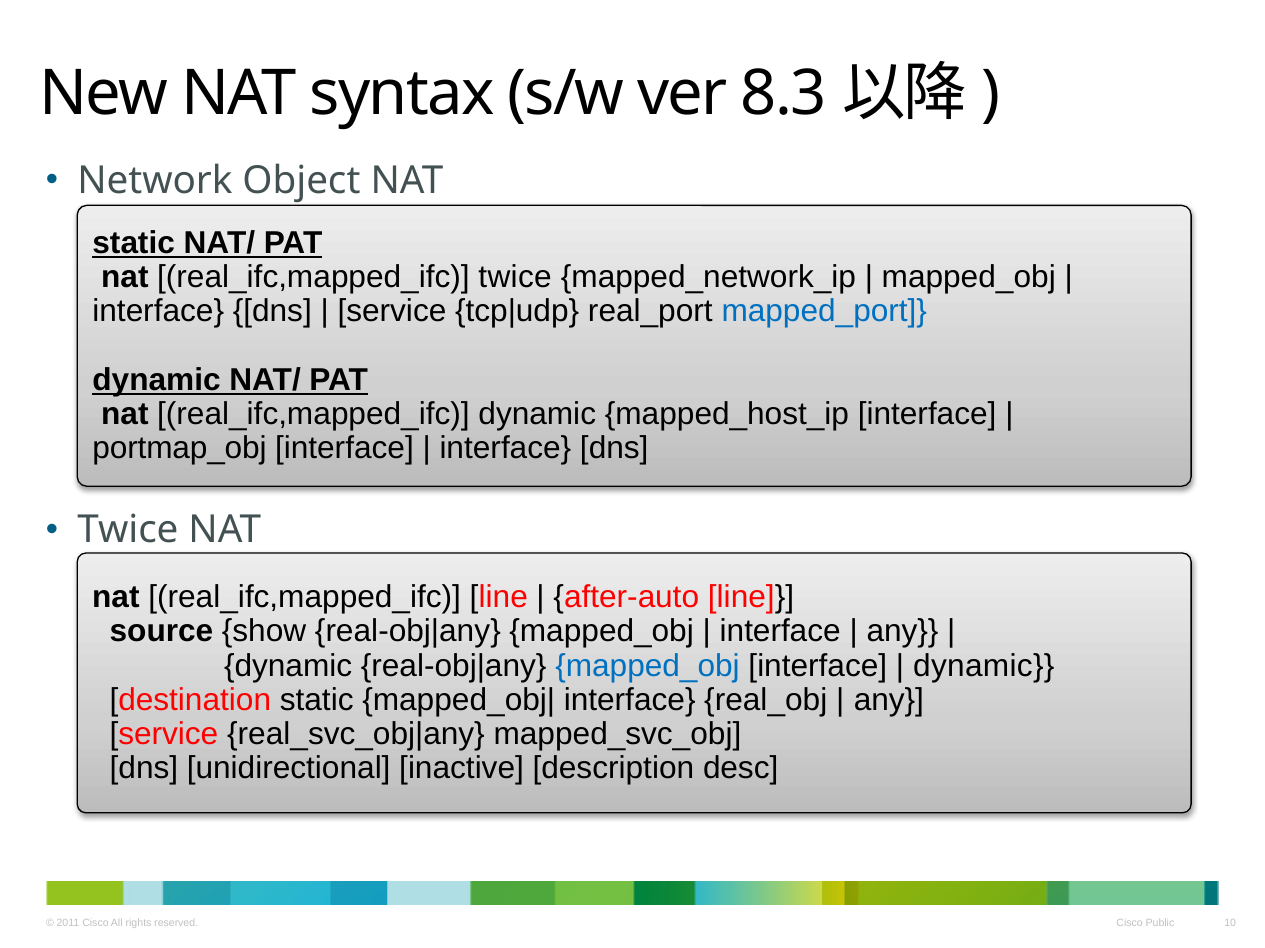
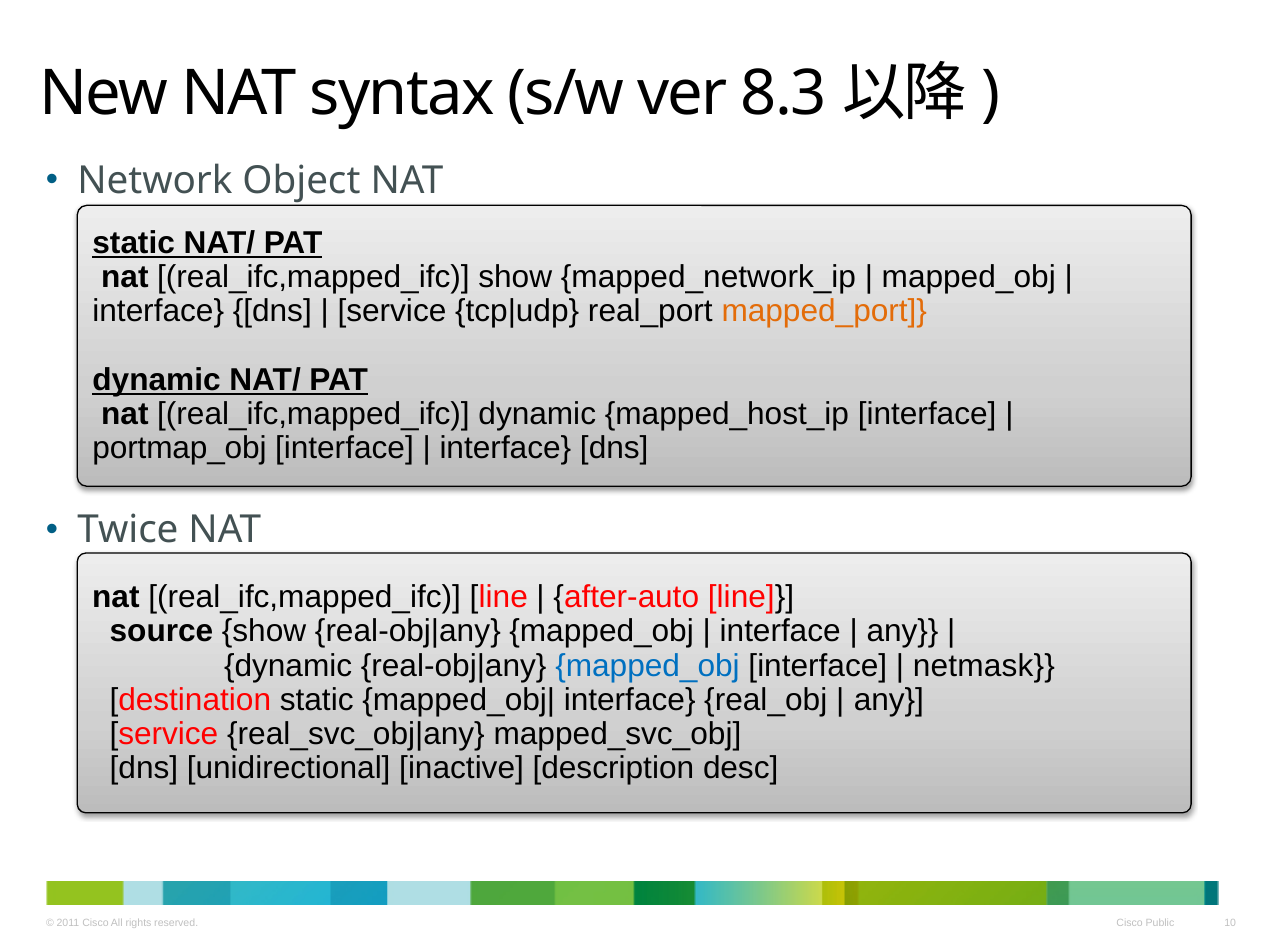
real_ifc,mapped_ifc twice: twice -> show
mapped_port colour: blue -> orange
dynamic at (984, 666): dynamic -> netmask
